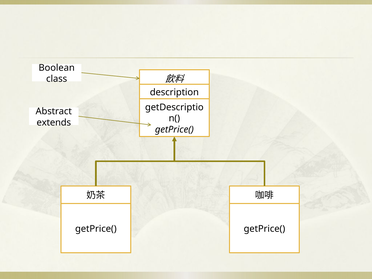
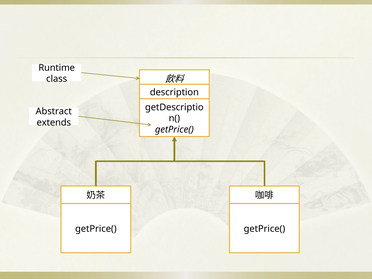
Boolean: Boolean -> Runtime
